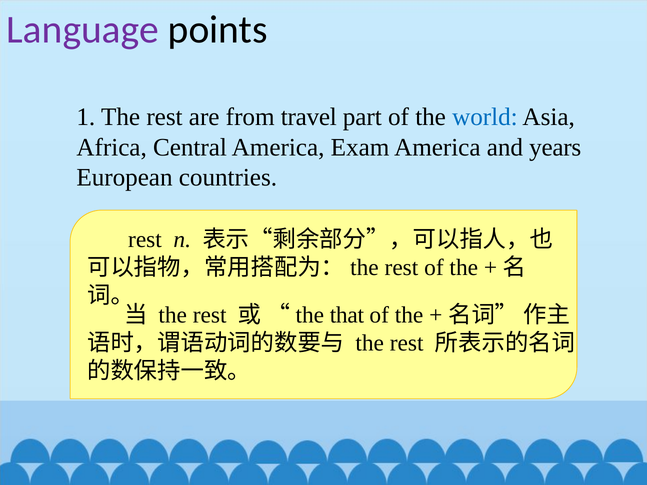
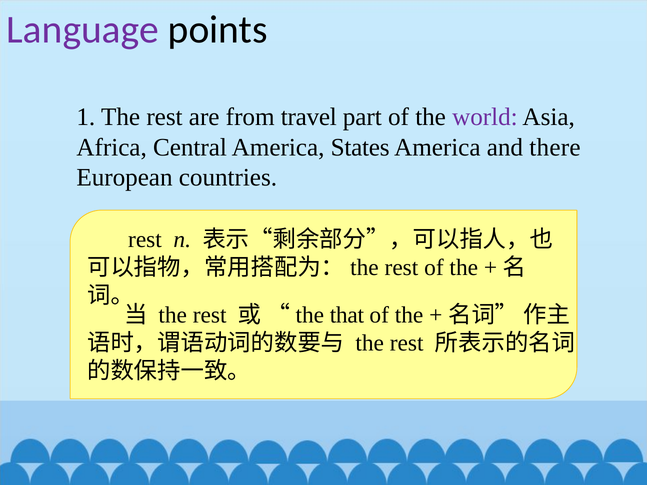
world colour: blue -> purple
Exam: Exam -> States
years: years -> there
